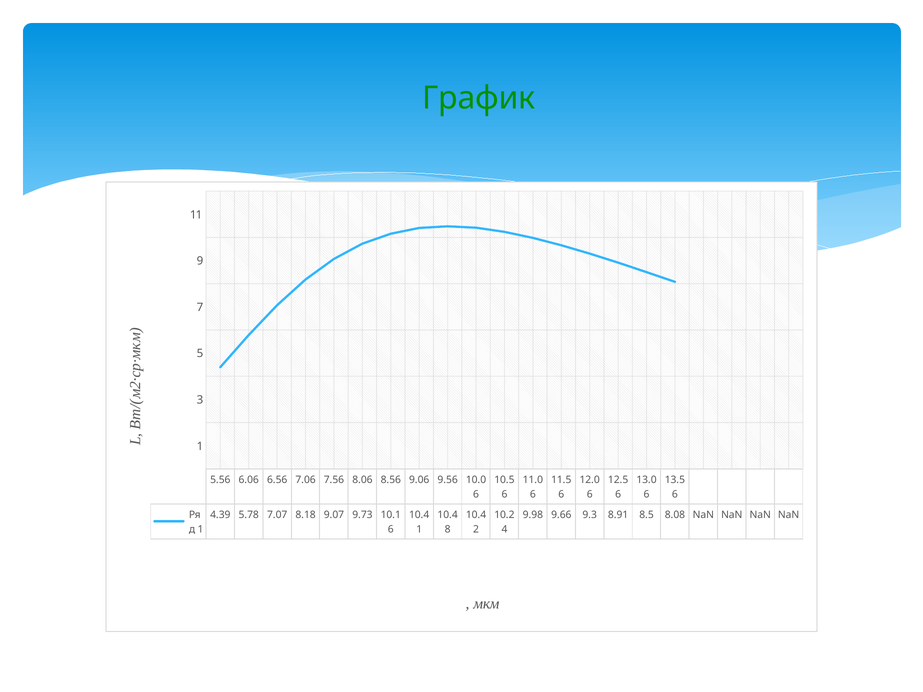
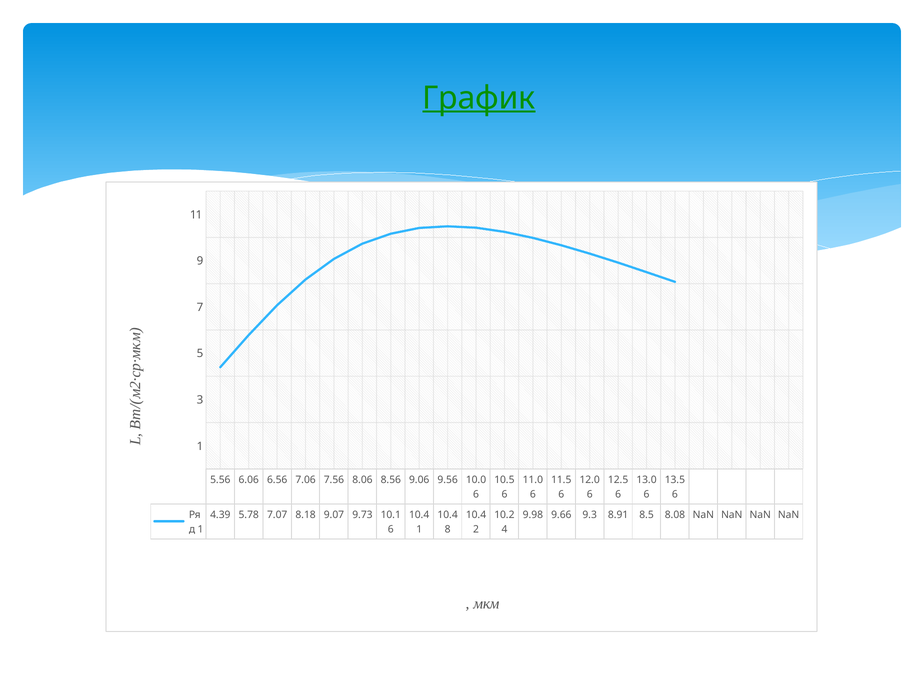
График underline: none -> present
